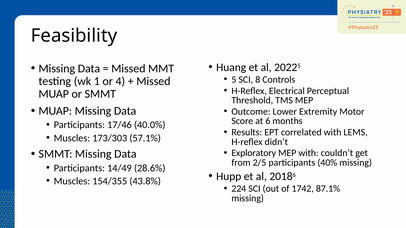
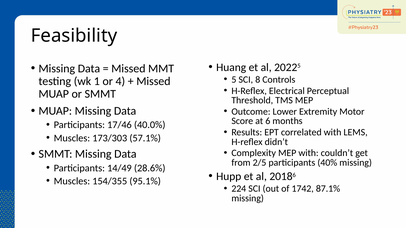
Exploratory: Exploratory -> Complexity
43.8%: 43.8% -> 95.1%
